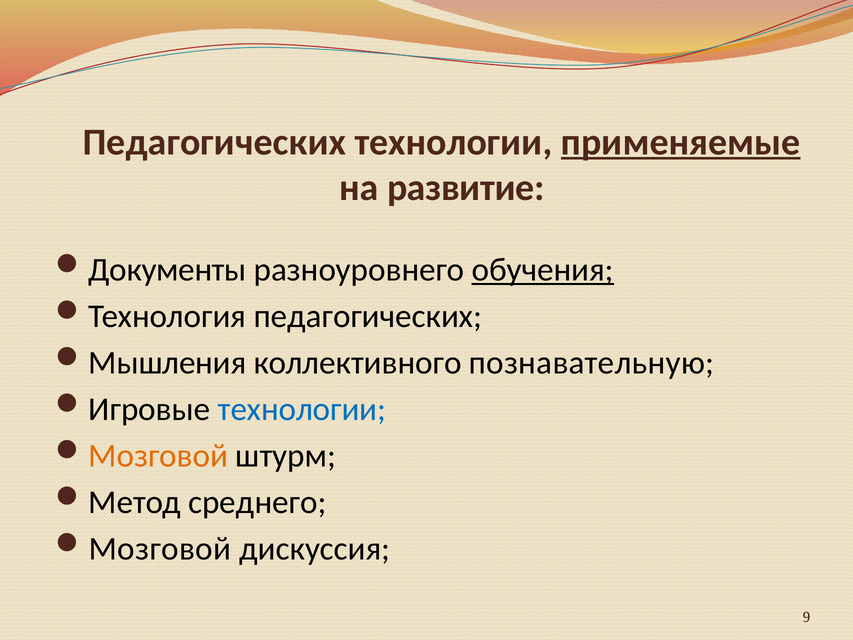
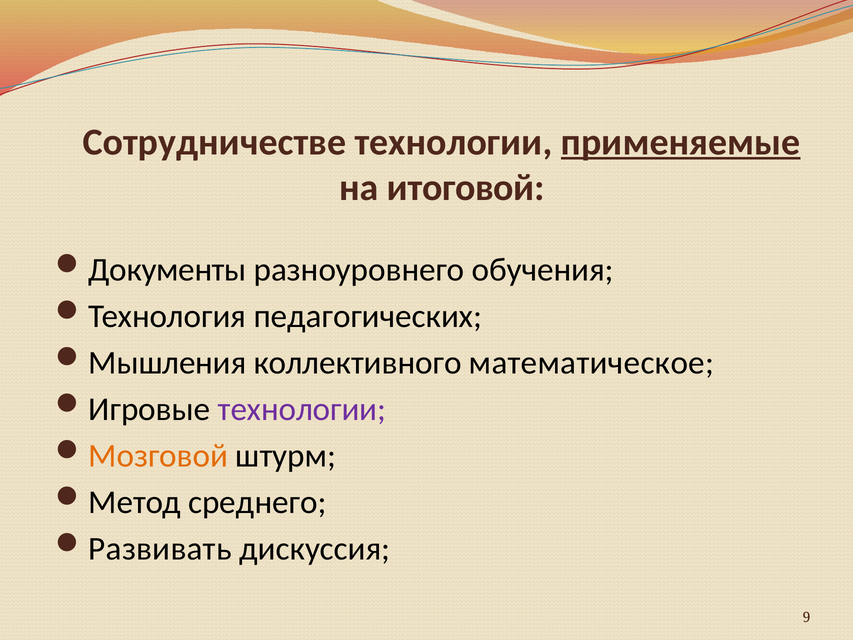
Педагогических at (214, 142): Педагогических -> Сотрудничестве
развитие: развитие -> итоговой
обучения underline: present -> none
познавательную: познавательную -> математическое
технологии at (302, 409) colour: blue -> purple
Мозговой at (160, 549): Мозговой -> Развивать
